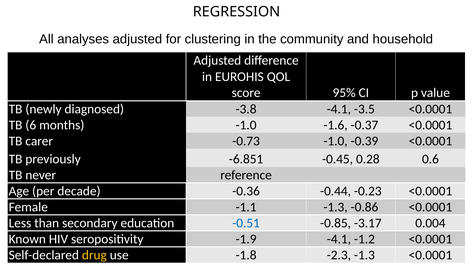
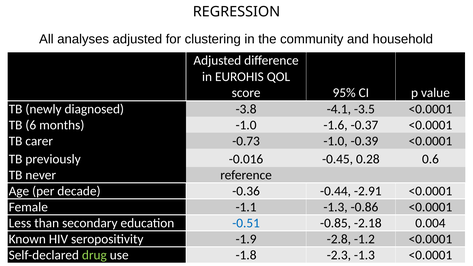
-6.851: -6.851 -> -0.016
-0.23: -0.23 -> -2.91
-3.17: -3.17 -> -2.18
-1.9 -4.1: -4.1 -> -2.8
drug colour: yellow -> light green
